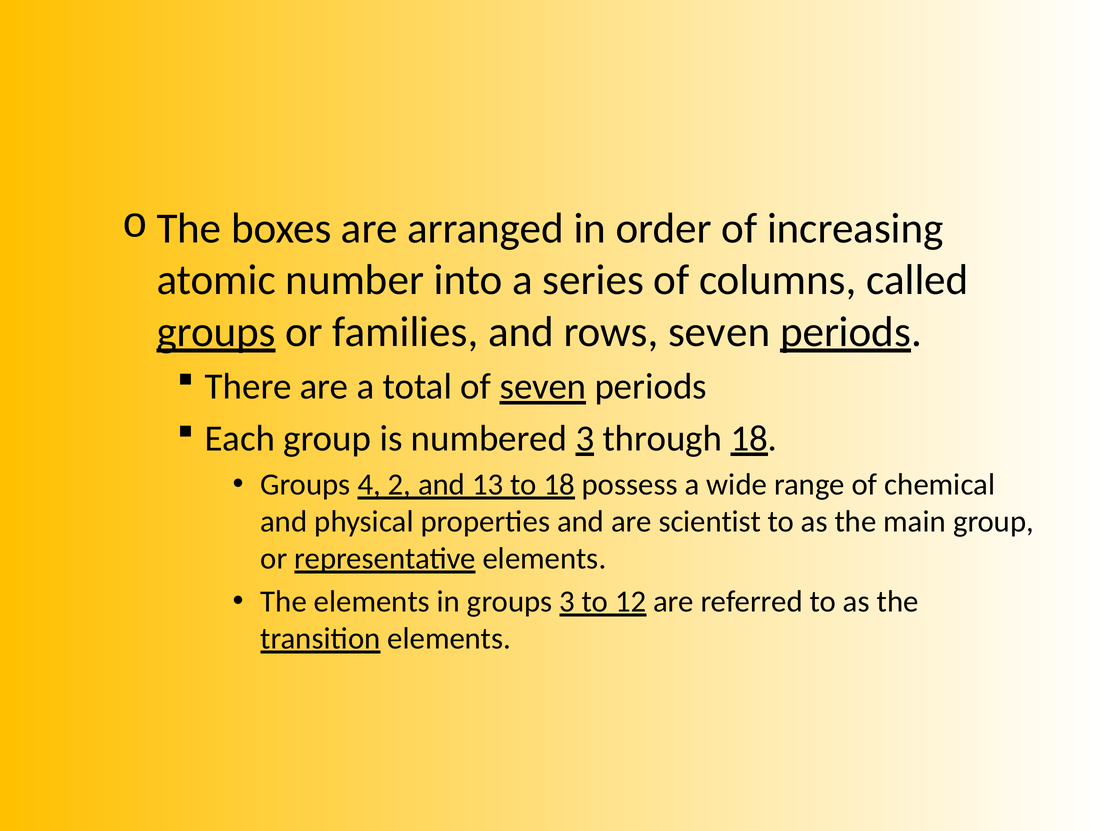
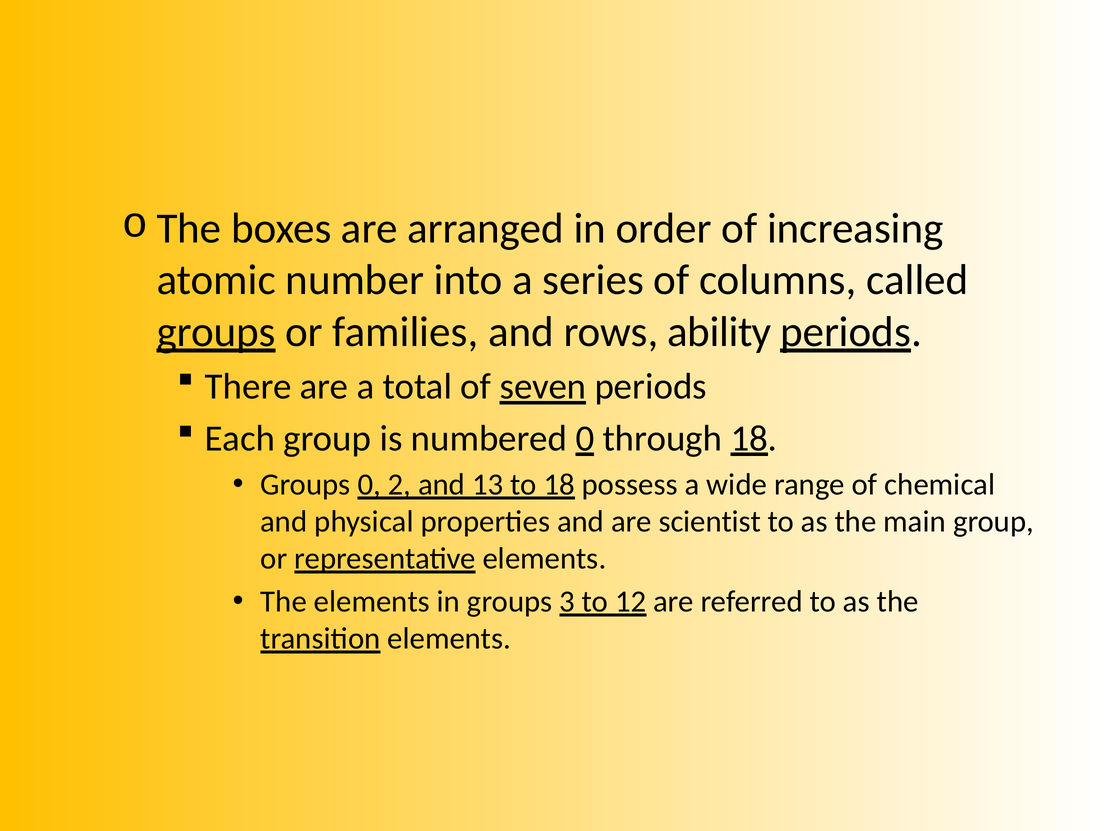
rows seven: seven -> ability
numbered 3: 3 -> 0
Groups 4: 4 -> 0
